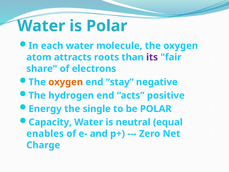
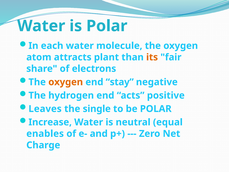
roots: roots -> plant
its colour: purple -> orange
Energy: Energy -> Leaves
Capacity: Capacity -> Increase
